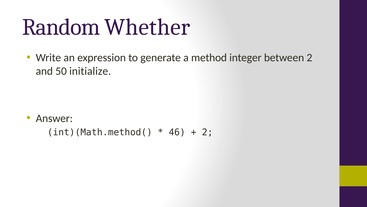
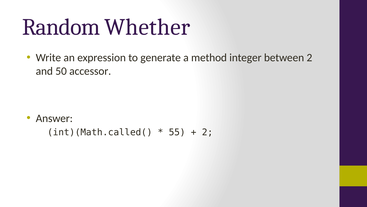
initialize: initialize -> accessor
int)(Math.method(: int)(Math.method( -> int)(Math.called(
46: 46 -> 55
